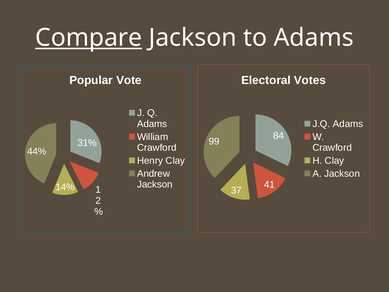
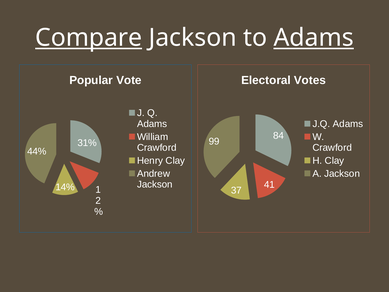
Adams at (314, 38) underline: none -> present
